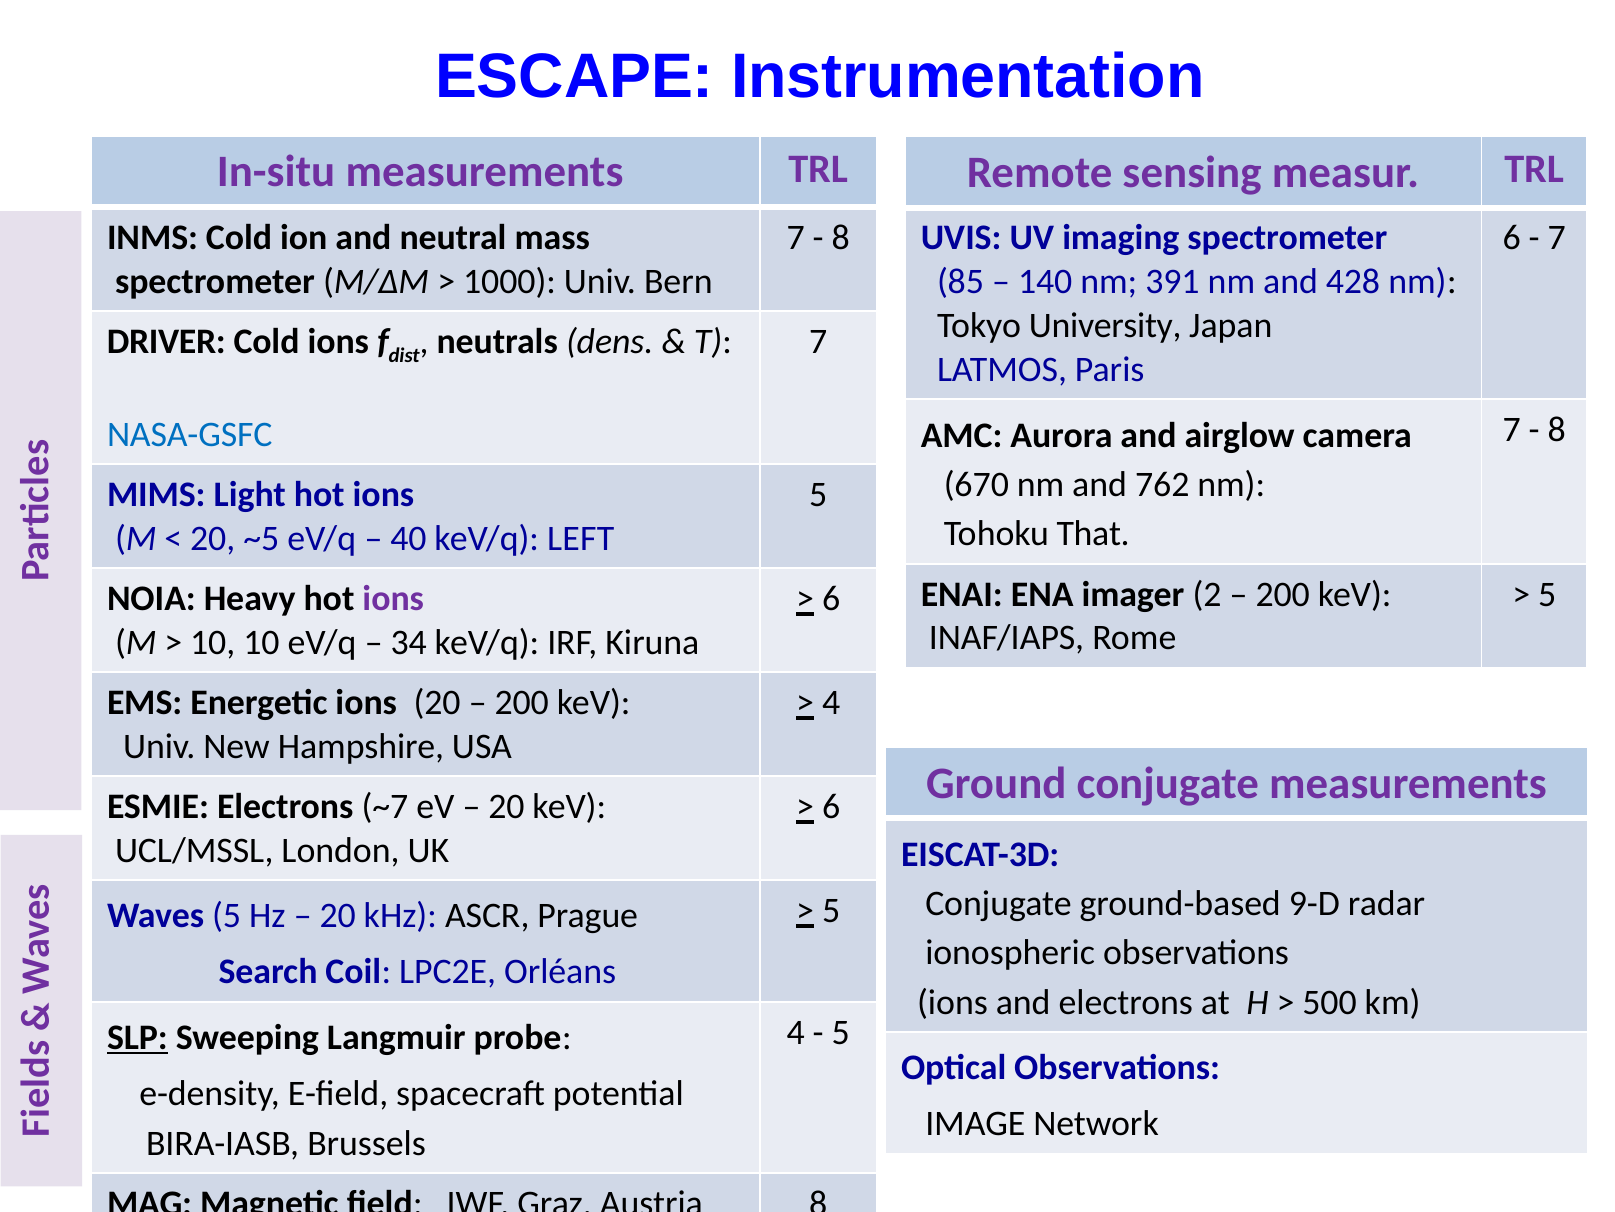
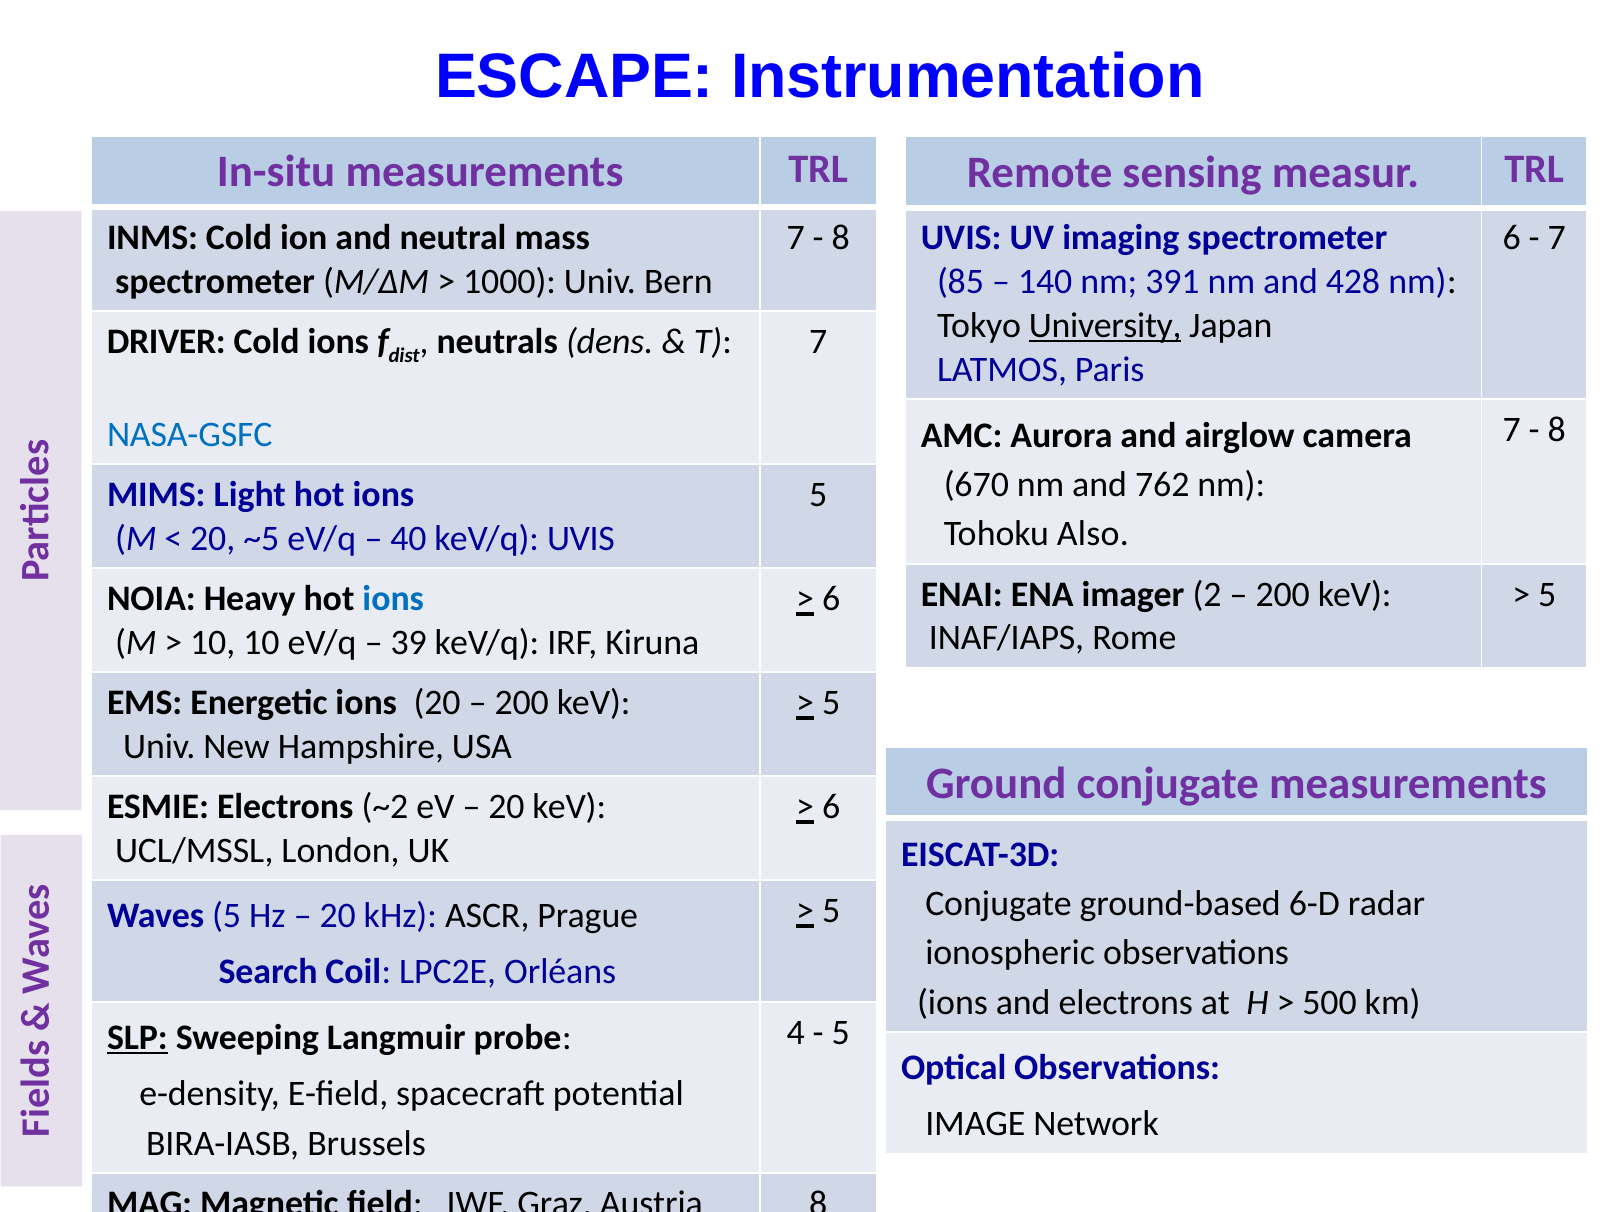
University underline: none -> present
That: That -> Also
keV/q LEFT: LEFT -> UVIS
ions at (393, 598) colour: purple -> blue
34: 34 -> 39
4 at (831, 702): 4 -> 5
~7: ~7 -> ~2
9-D: 9-D -> 6-D
